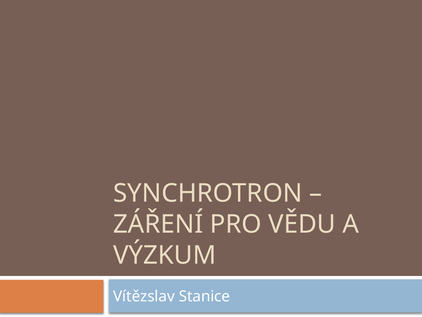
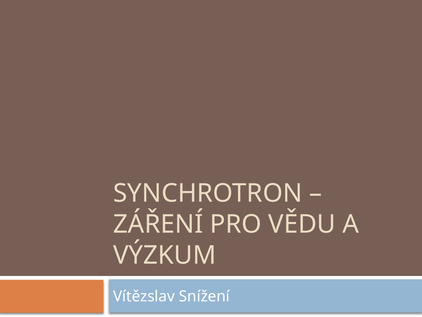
Stanice: Stanice -> Snížení
